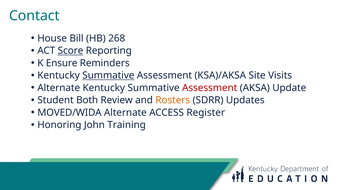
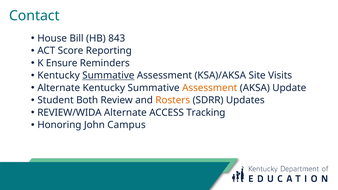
268: 268 -> 843
Score underline: present -> none
Assessment at (210, 88) colour: red -> orange
MOVED/WIDA: MOVED/WIDA -> REVIEW/WIDA
Register: Register -> Tracking
Training: Training -> Campus
